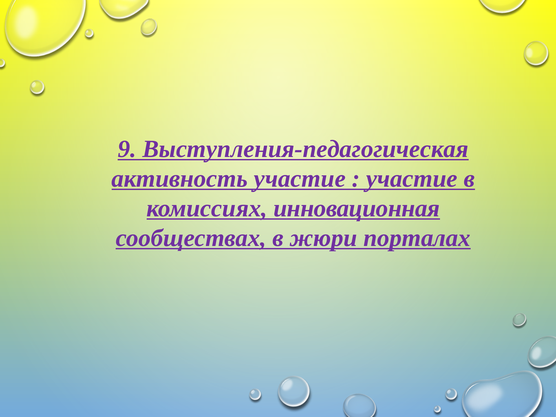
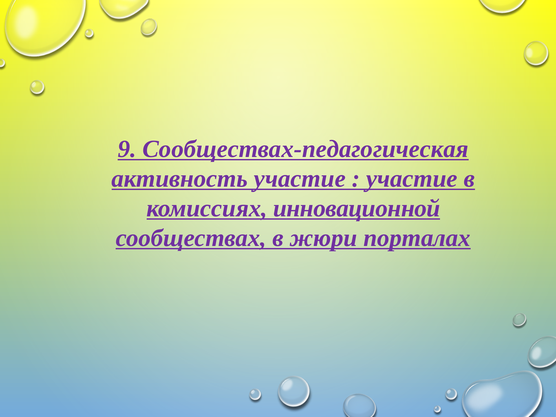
Выступления-педагогическая: Выступления-педагогическая -> Сообществах-педагогическая
инновационная: инновационная -> инновационной
